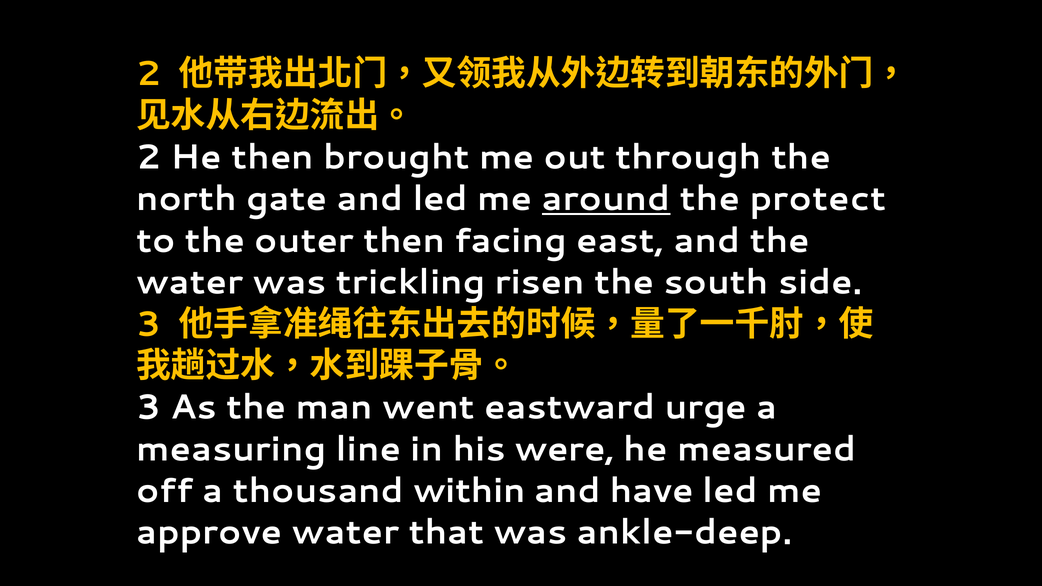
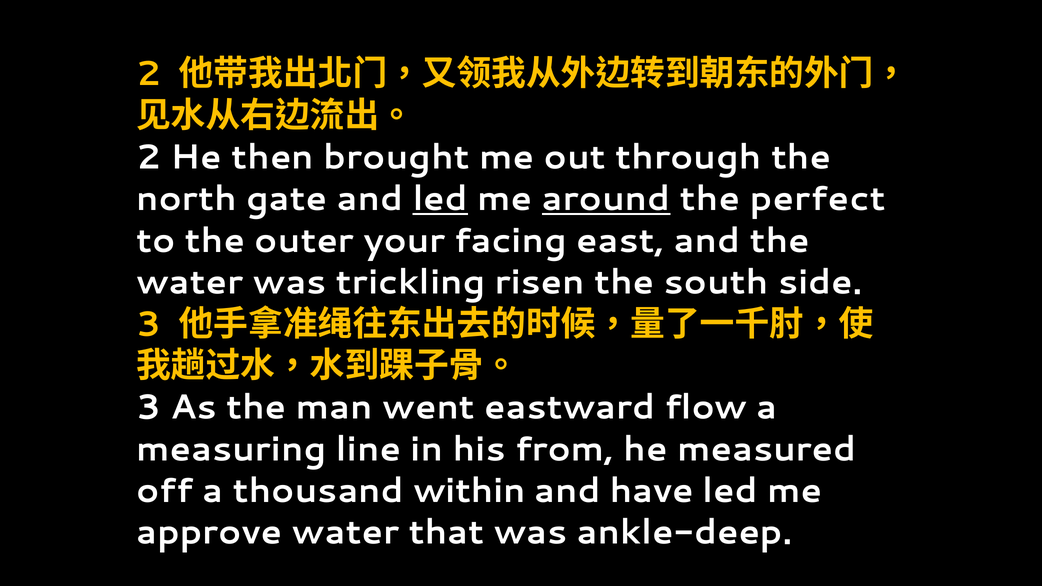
led at (440, 199) underline: none -> present
protect: protect -> perfect
outer then: then -> your
urge: urge -> flow
were: were -> from
